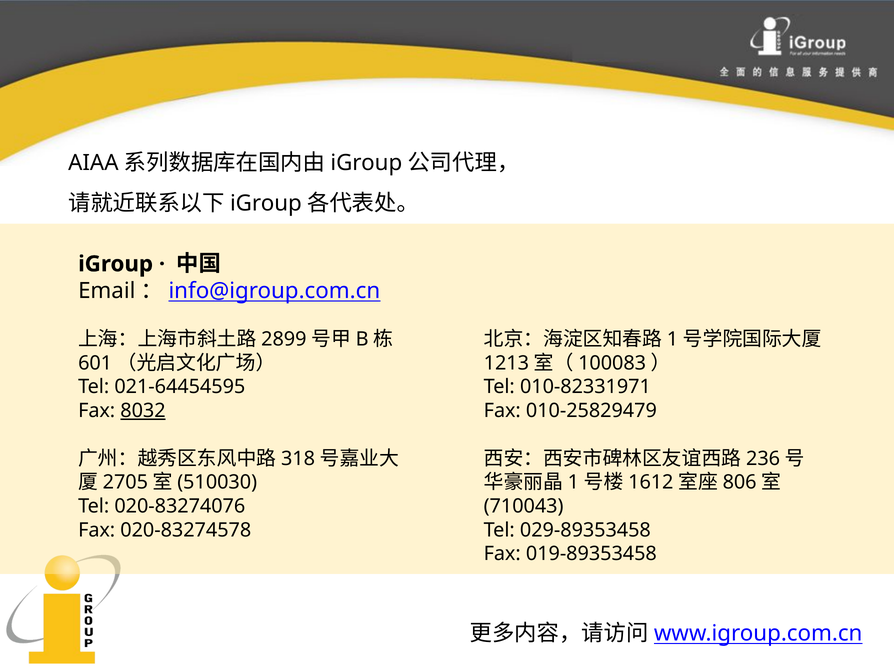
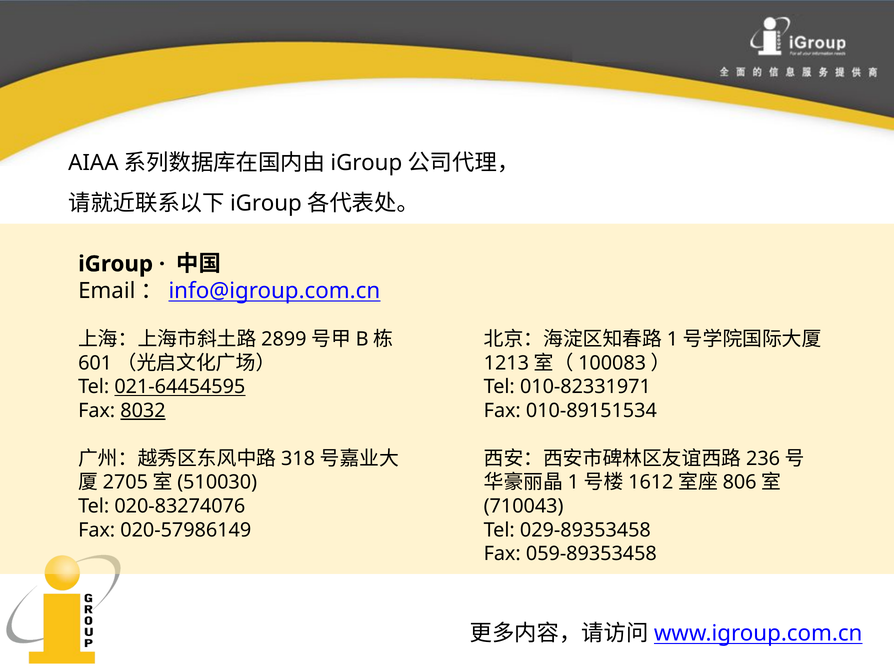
021-64454595 underline: none -> present
010-25829479: 010-25829479 -> 010-89151534
020-83274578: 020-83274578 -> 020-57986149
019-89353458: 019-89353458 -> 059-89353458
